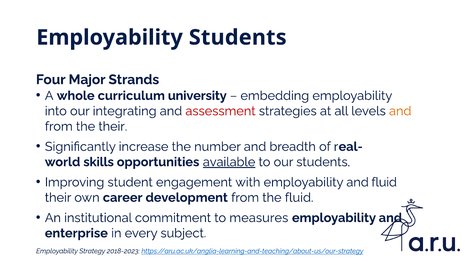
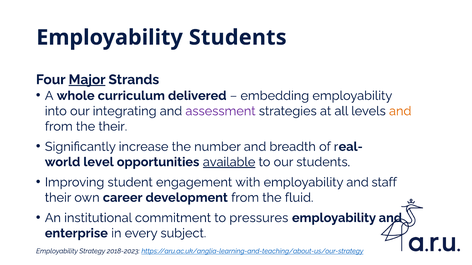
Major underline: none -> present
university: university -> delivered
assessment colour: red -> purple
skills: skills -> level
and fluid: fluid -> staff
measures: measures -> pressures
